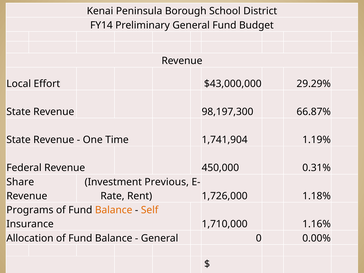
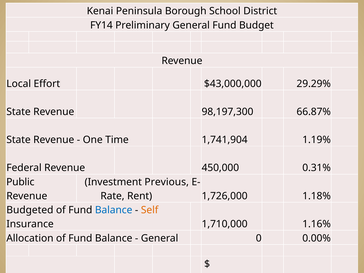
Share: Share -> Public
Programs: Programs -> Budgeted
Balance at (114, 210) colour: orange -> blue
